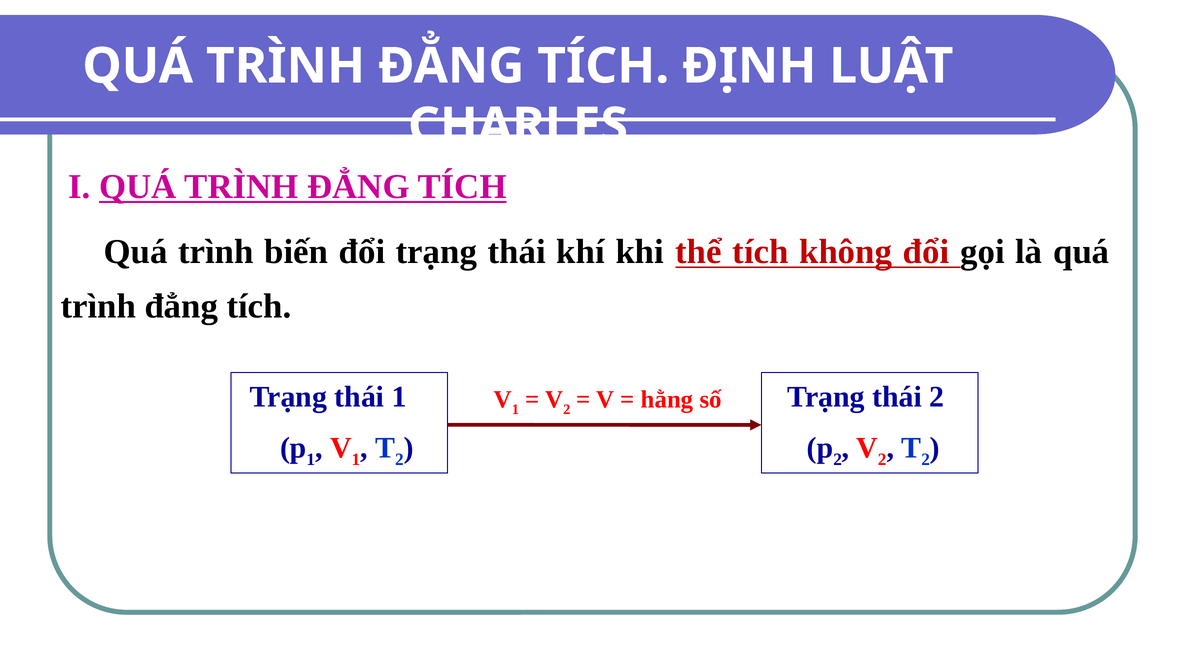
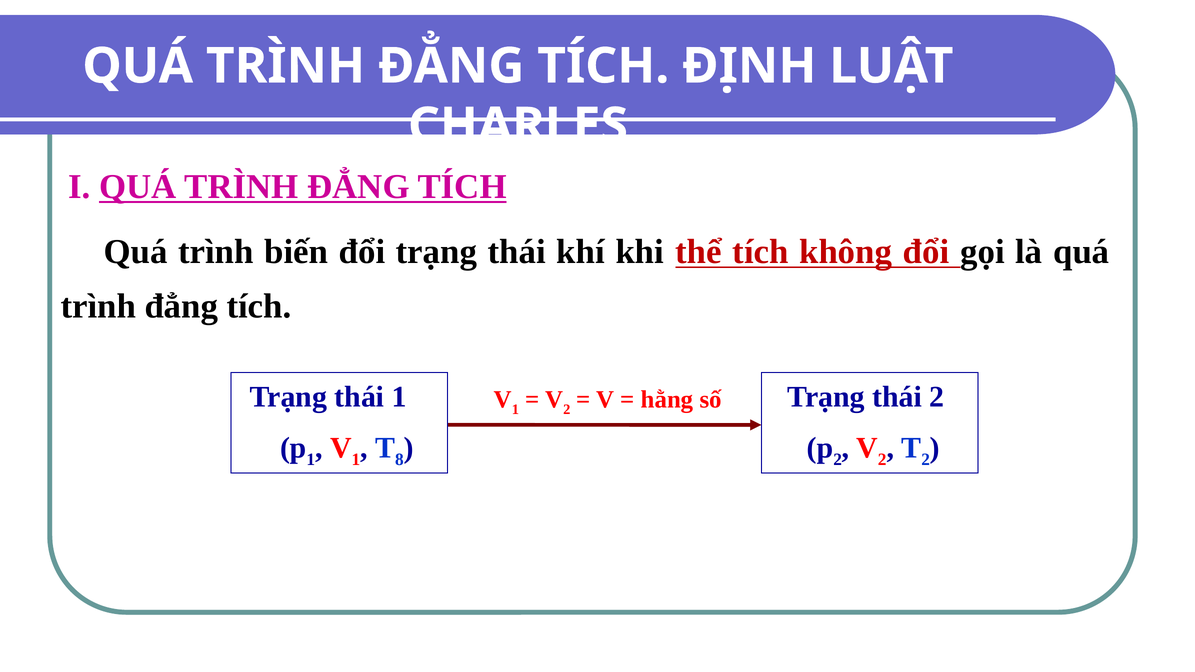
2 at (399, 460): 2 -> 8
